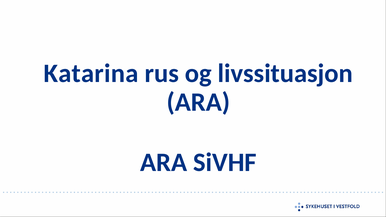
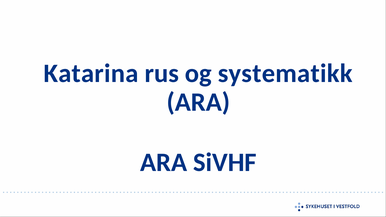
livssituasjon: livssituasjon -> systematikk
